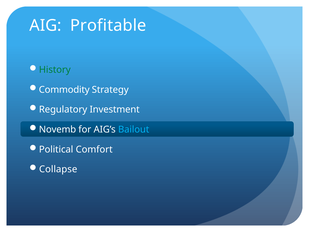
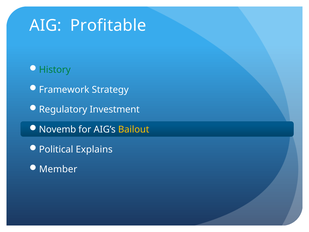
Commodity: Commodity -> Framework
Bailout colour: light blue -> yellow
Comfort: Comfort -> Explains
Collapse: Collapse -> Member
